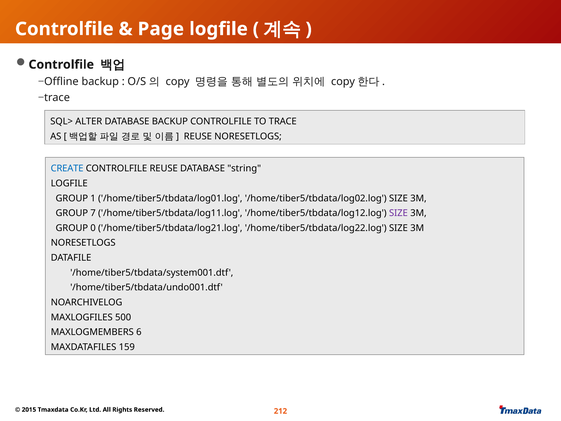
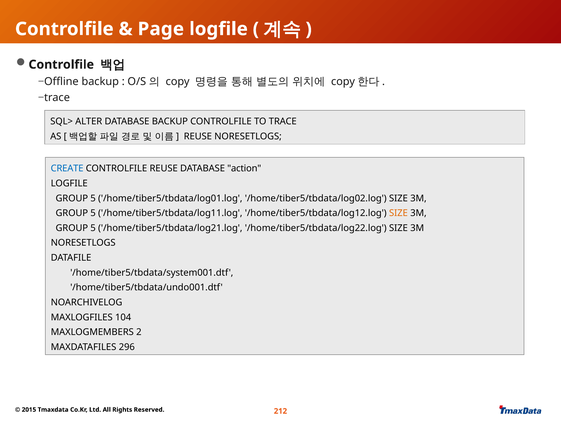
string: string -> action
1 at (93, 198): 1 -> 5
7 at (93, 213): 7 -> 5
SIZE at (398, 213) colour: purple -> orange
0 at (93, 228): 0 -> 5
500: 500 -> 104
6: 6 -> 2
159: 159 -> 296
